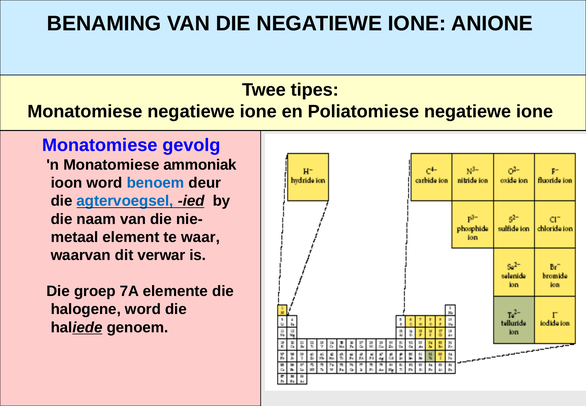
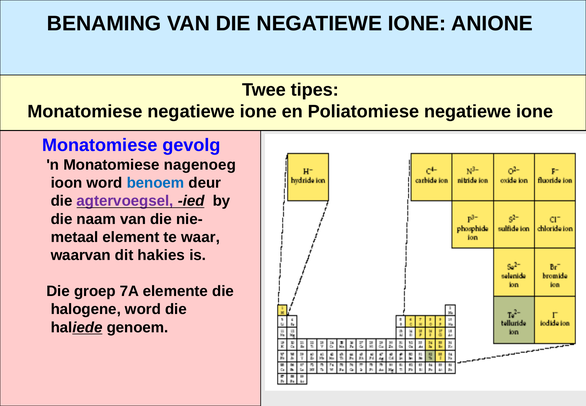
ammoniak: ammoniak -> nagenoeg
agtervoegsel colour: blue -> purple
verwar: verwar -> hakies
